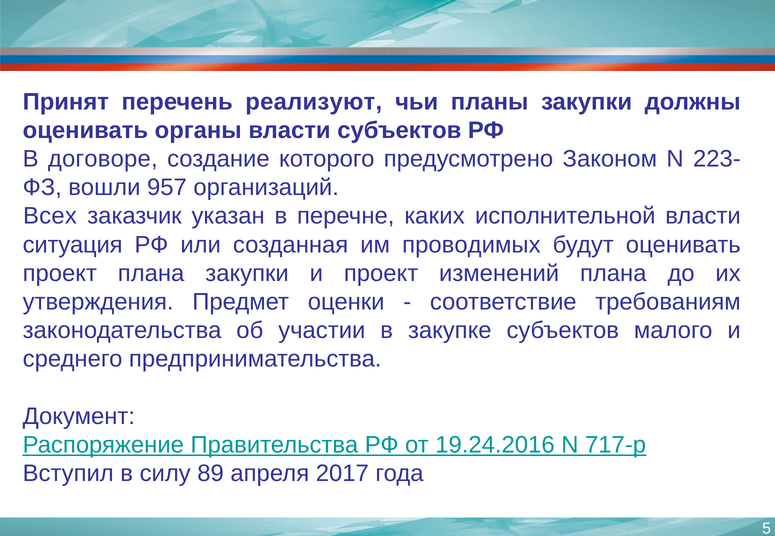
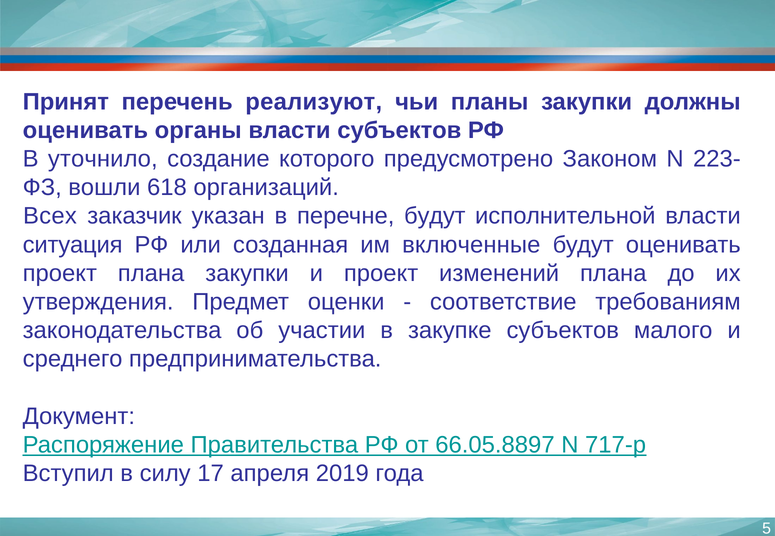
договоре: договоре -> уточнило
957: 957 -> 618
перечне каких: каких -> будут
проводимых: проводимых -> включенные
19.24.2016: 19.24.2016 -> 66.05.8897
89: 89 -> 17
2017: 2017 -> 2019
